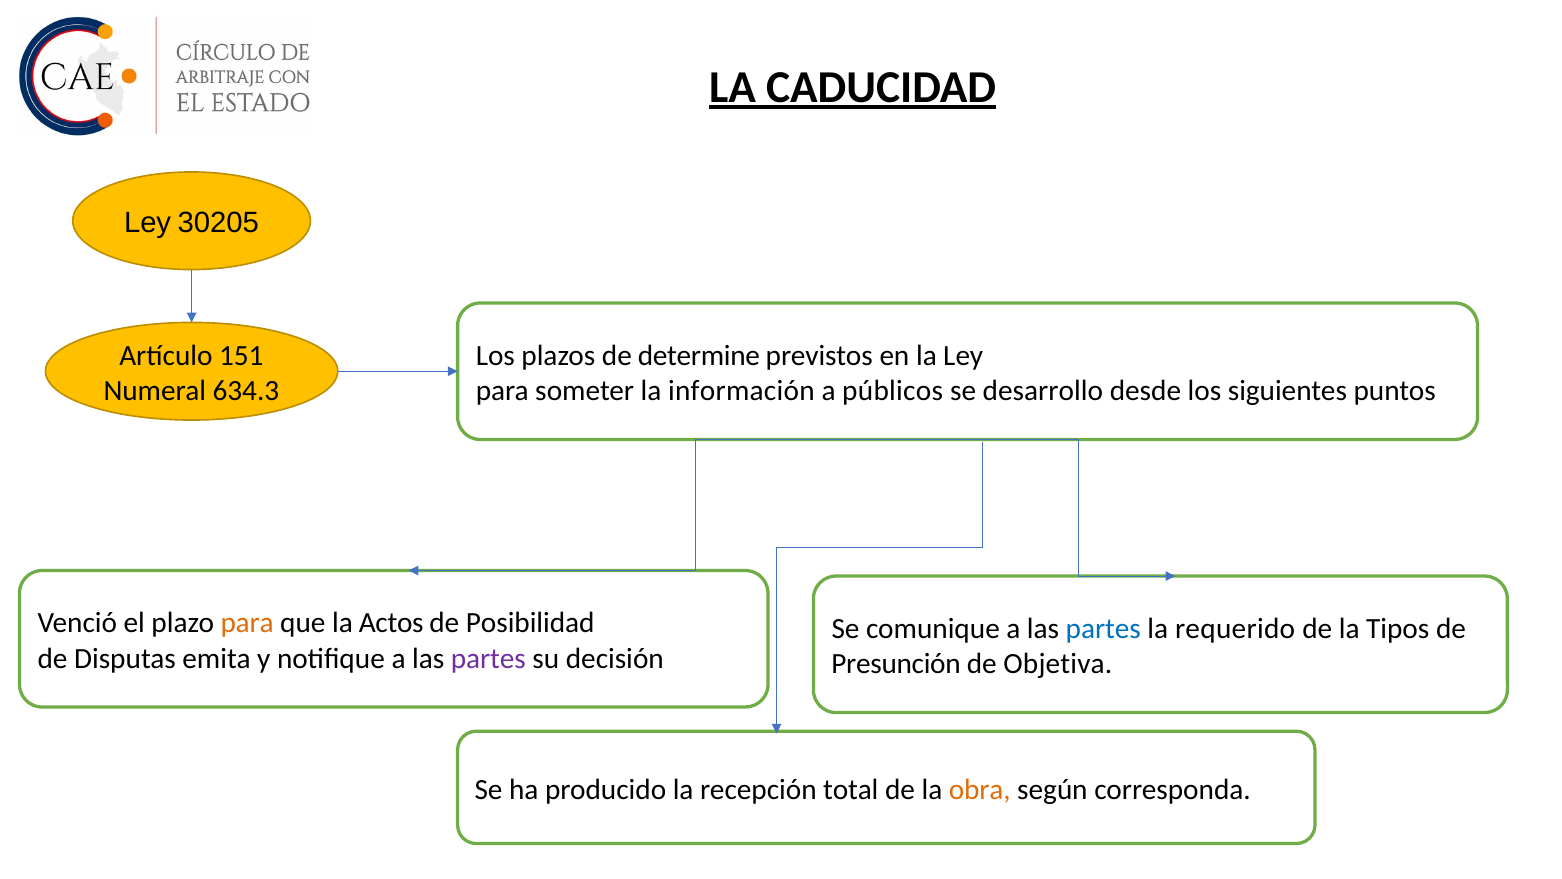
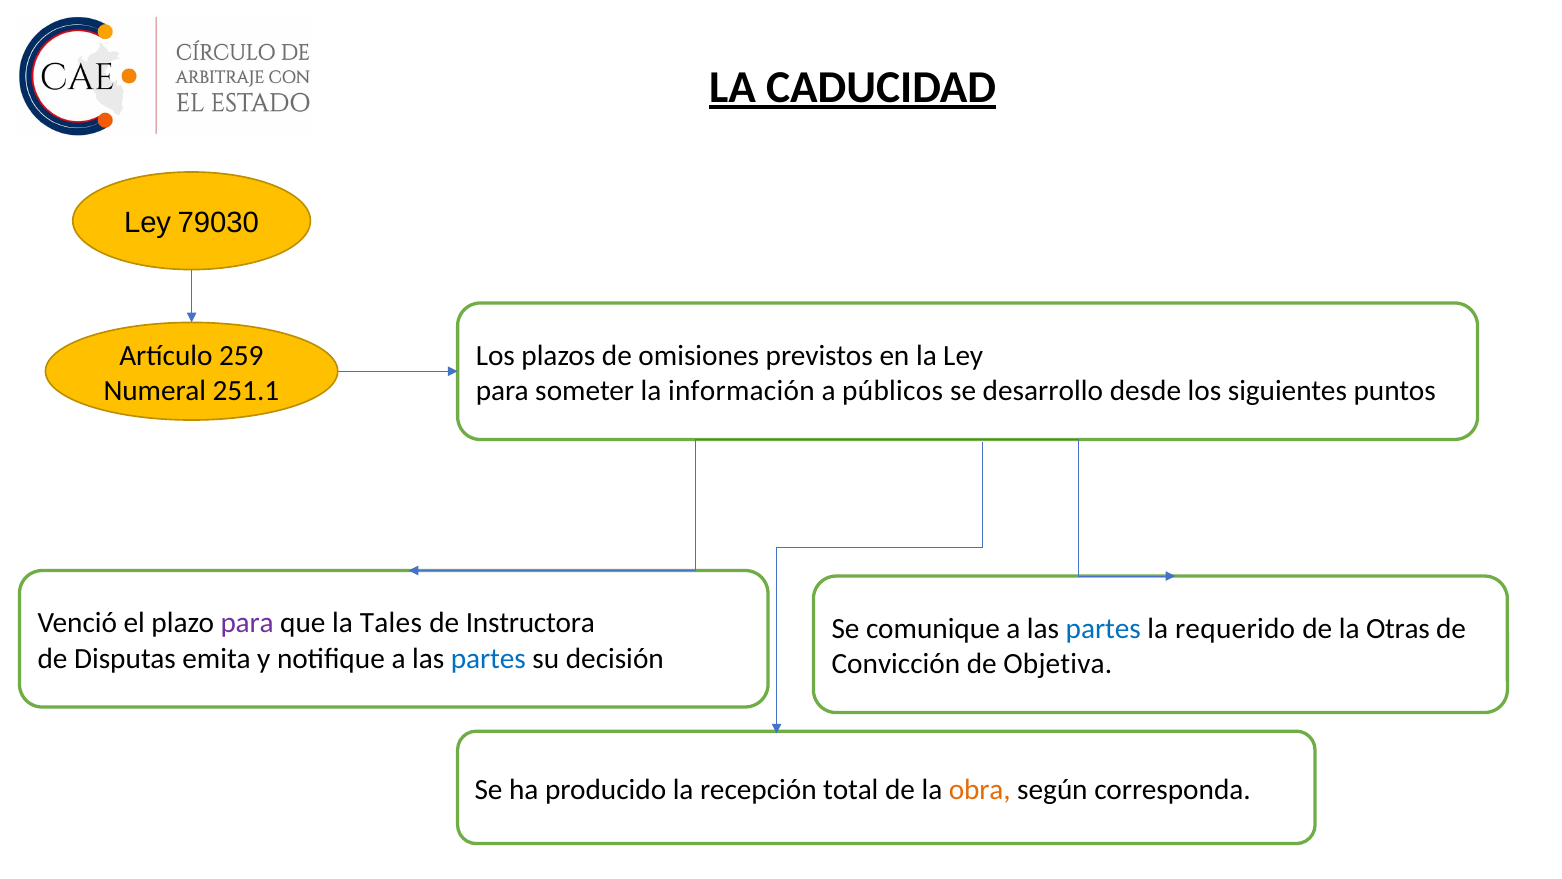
30205: 30205 -> 79030
151: 151 -> 259
determine: determine -> omisiones
634.3: 634.3 -> 251.1
para at (247, 623) colour: orange -> purple
Actos: Actos -> Tales
Posibilidad: Posibilidad -> Instructora
Tipos: Tipos -> Otras
partes at (488, 658) colour: purple -> blue
Presunción: Presunción -> Convicción
